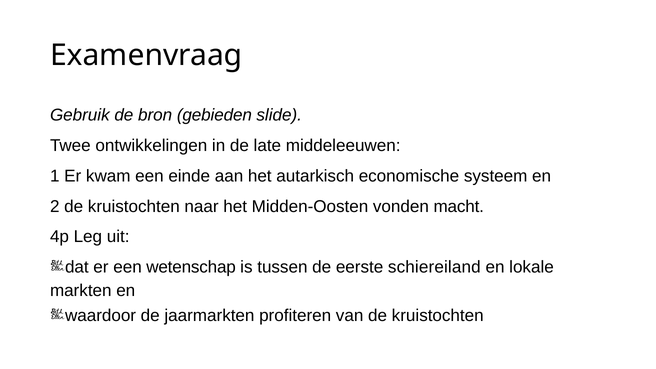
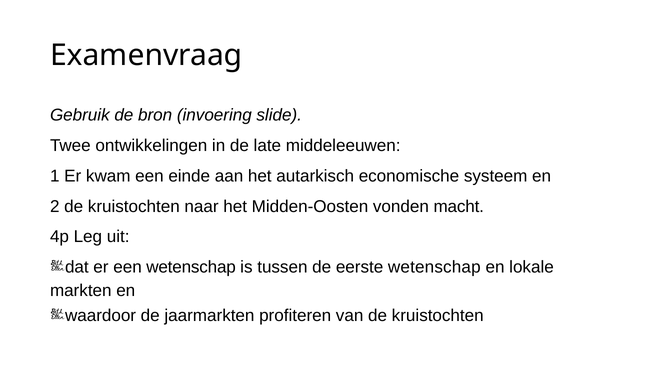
gebieden: gebieden -> invoering
eerste schiereiland: schiereiland -> wetenschap
